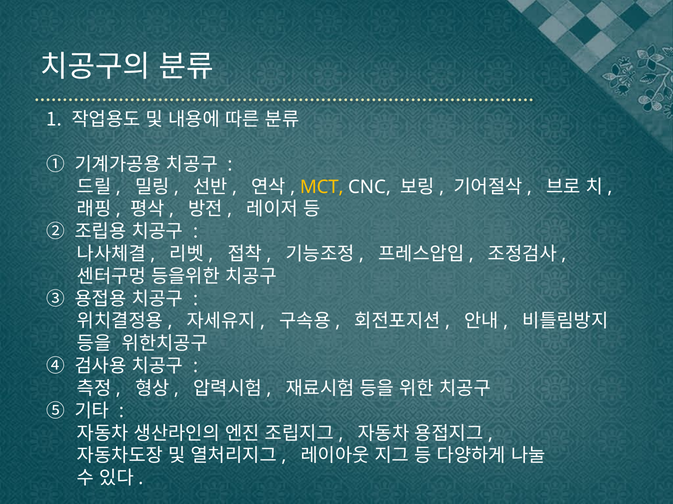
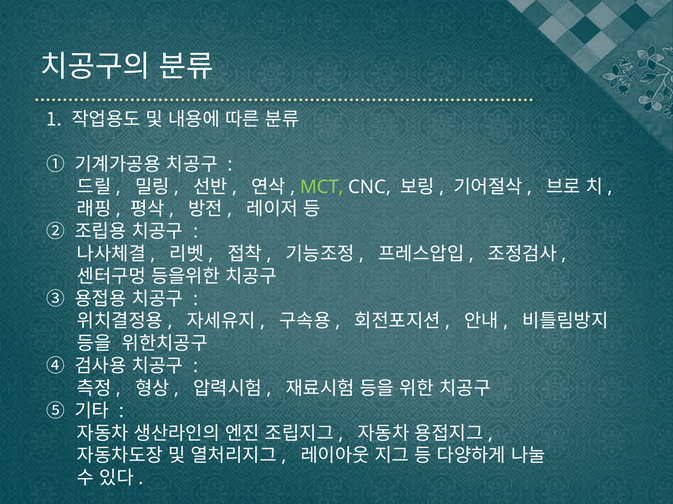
MCT colour: yellow -> light green
